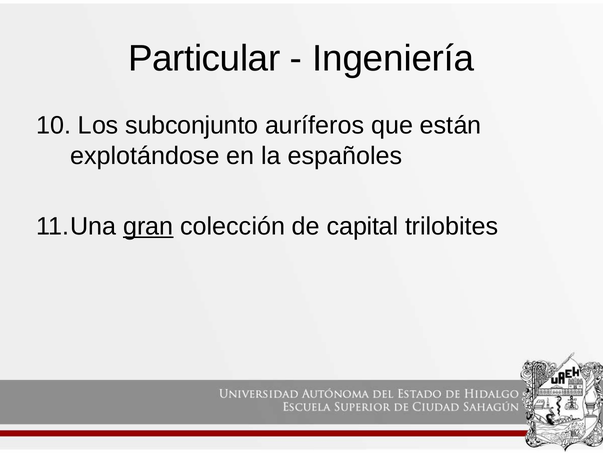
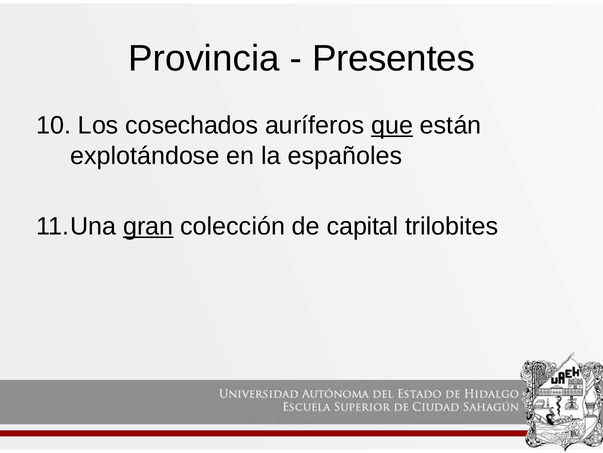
Particular: Particular -> Provincia
Ingeniería: Ingeniería -> Presentes
subconjunto: subconjunto -> cosechados
que underline: none -> present
